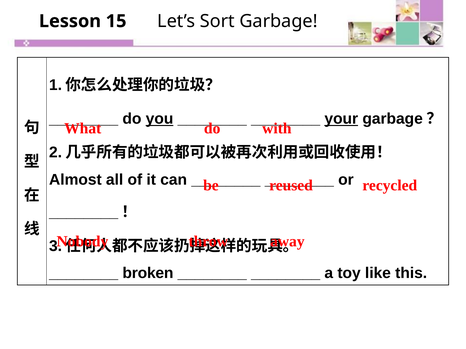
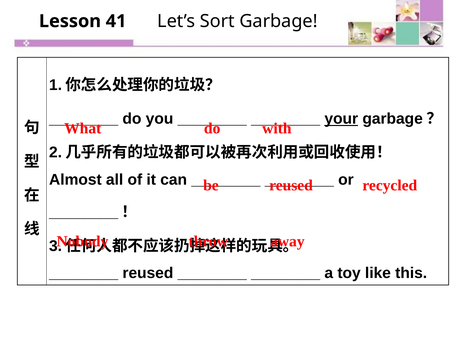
15: 15 -> 41
you underline: present -> none
broken at (148, 273): broken -> reused
